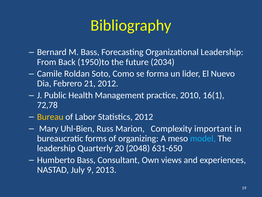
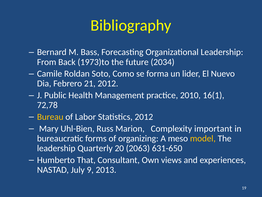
1950)to: 1950)to -> 1973)to
model colour: light blue -> yellow
2048: 2048 -> 2063
Humberto Bass: Bass -> That
